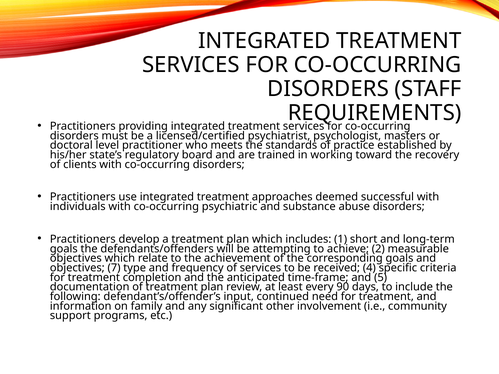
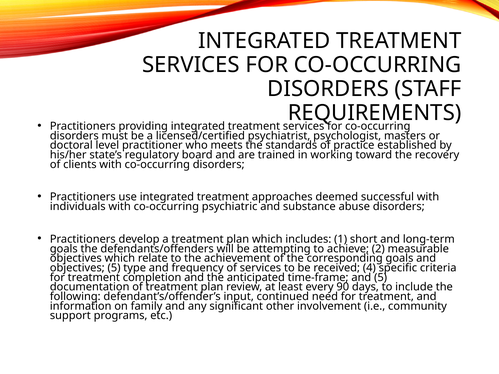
objectives 7: 7 -> 5
